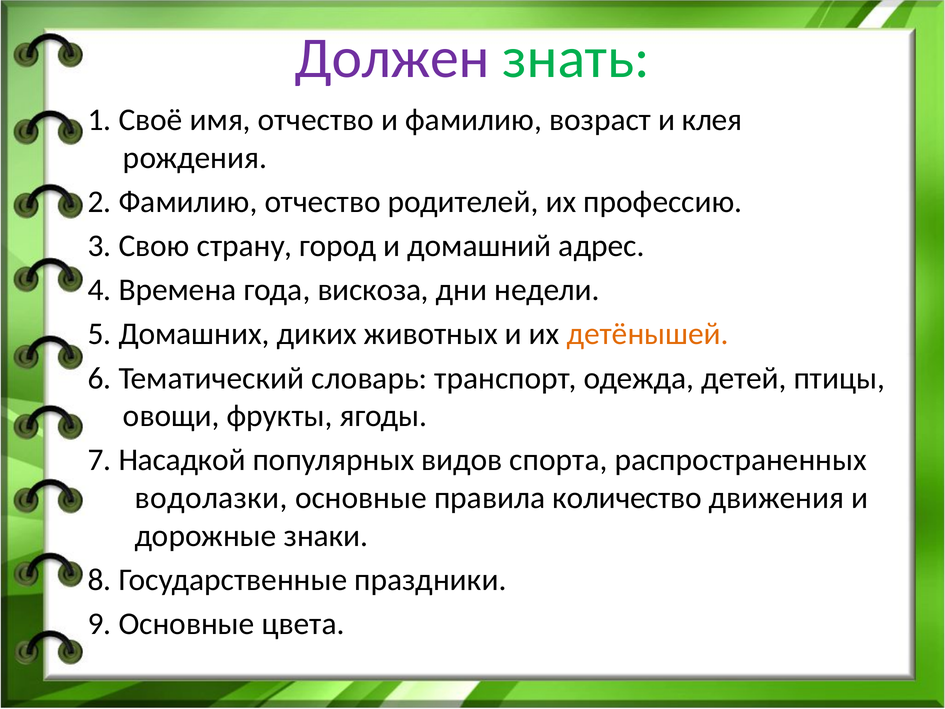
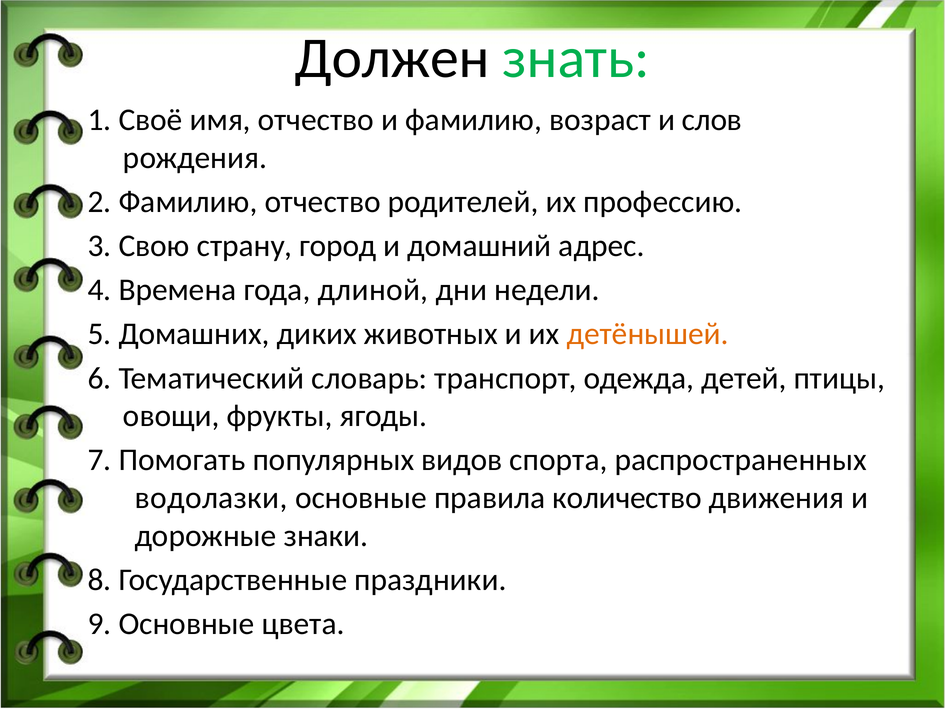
Должен colour: purple -> black
клея: клея -> слов
вискоза: вискоза -> длиной
Насадкой: Насадкой -> Помогать
